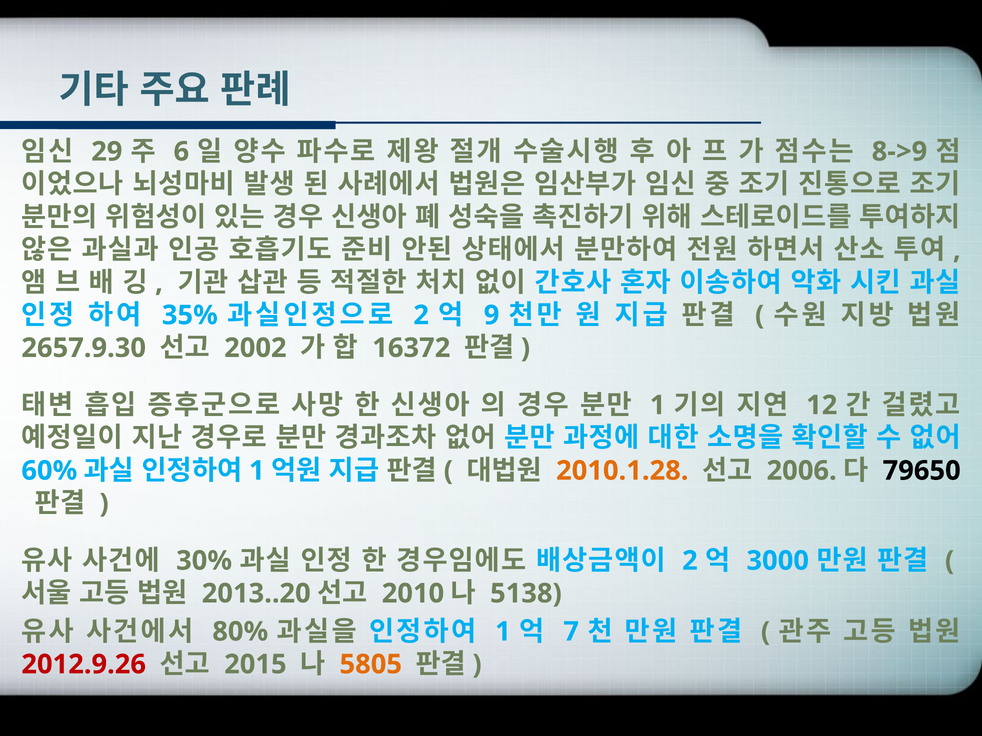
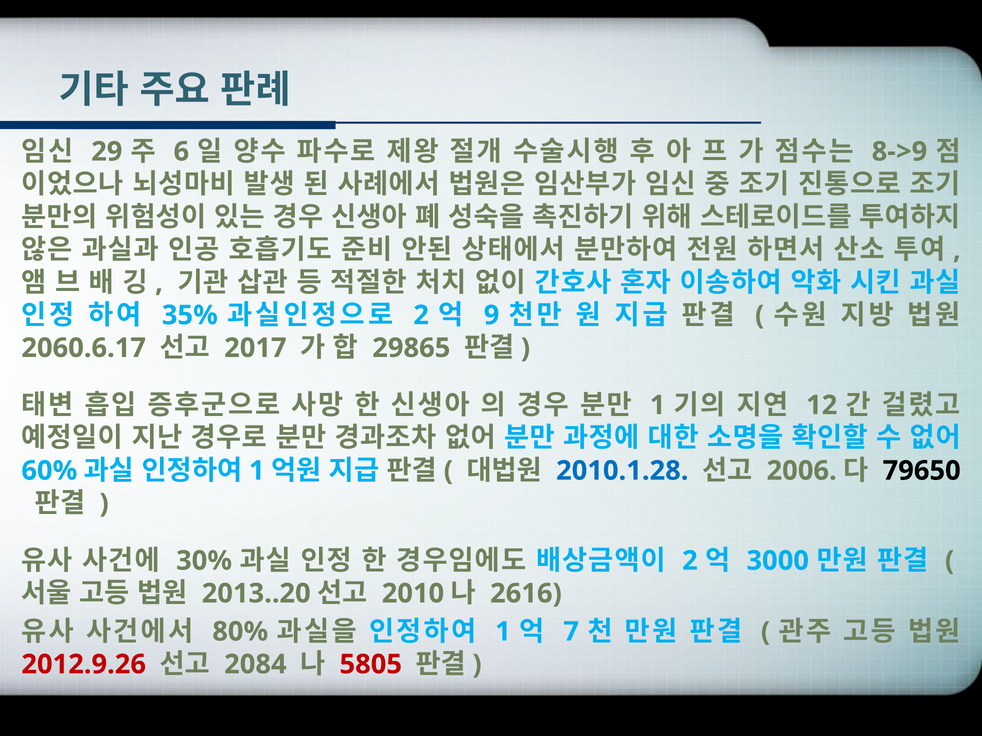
2657.9.30: 2657.9.30 -> 2060.6.17
2002: 2002 -> 2017
16372: 16372 -> 29865
2010.1.28 colour: orange -> blue
5138: 5138 -> 2616
2015: 2015 -> 2084
5805 colour: orange -> red
